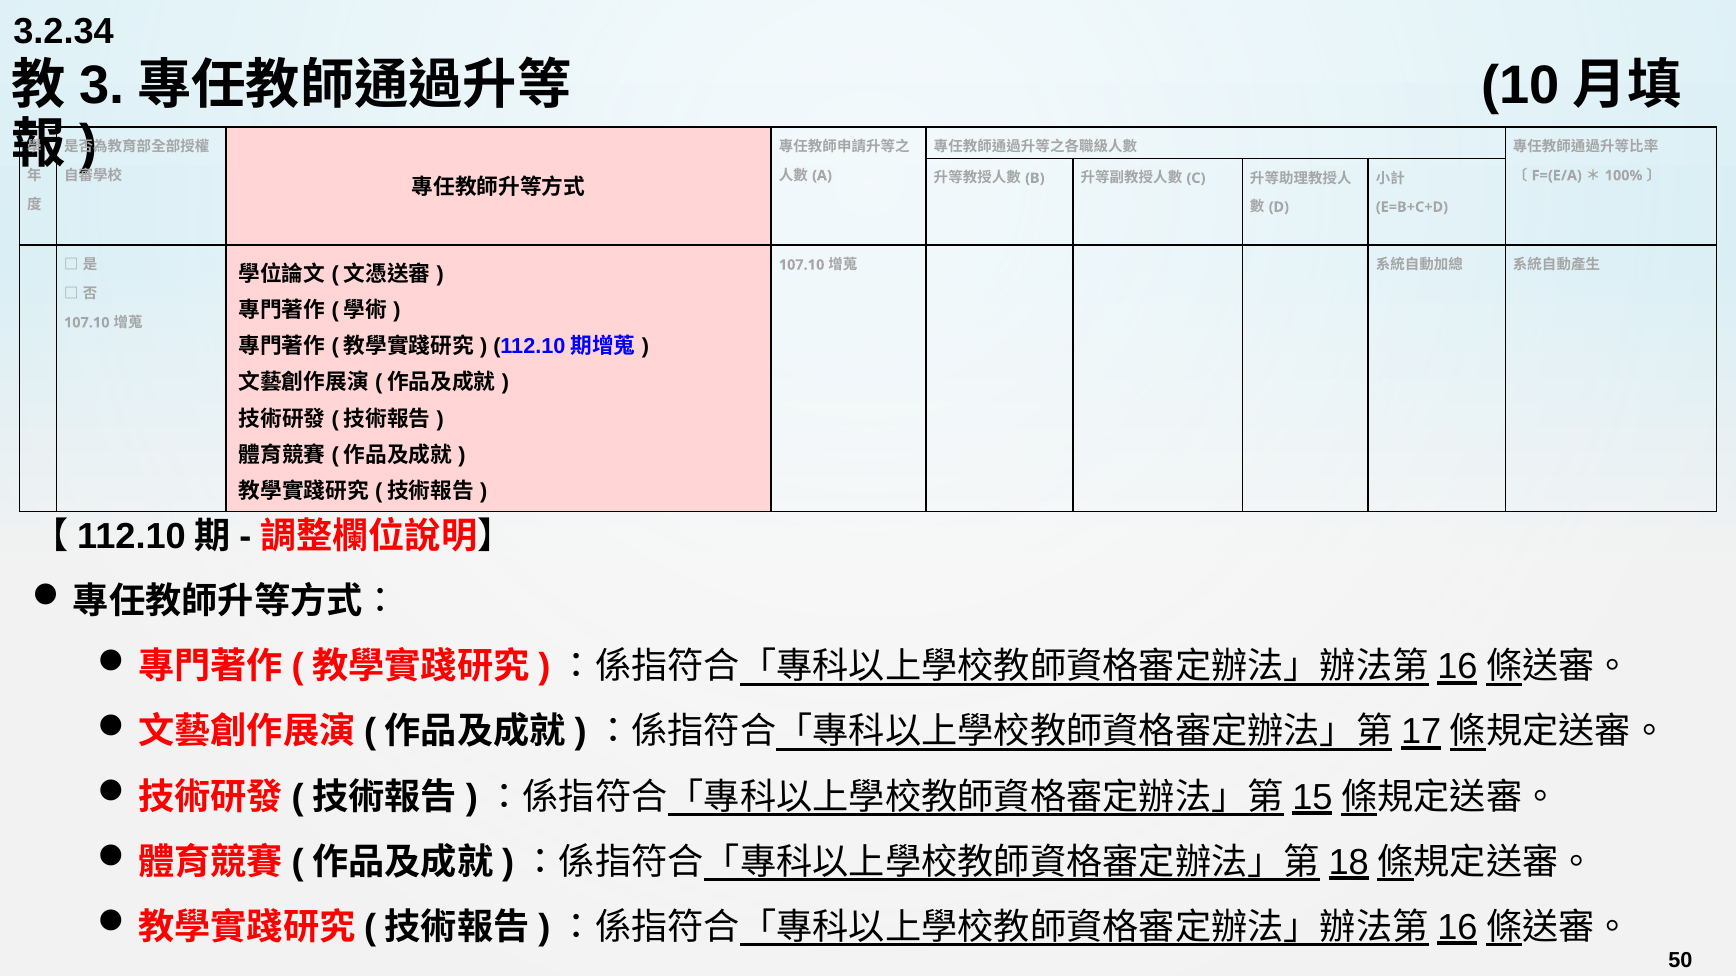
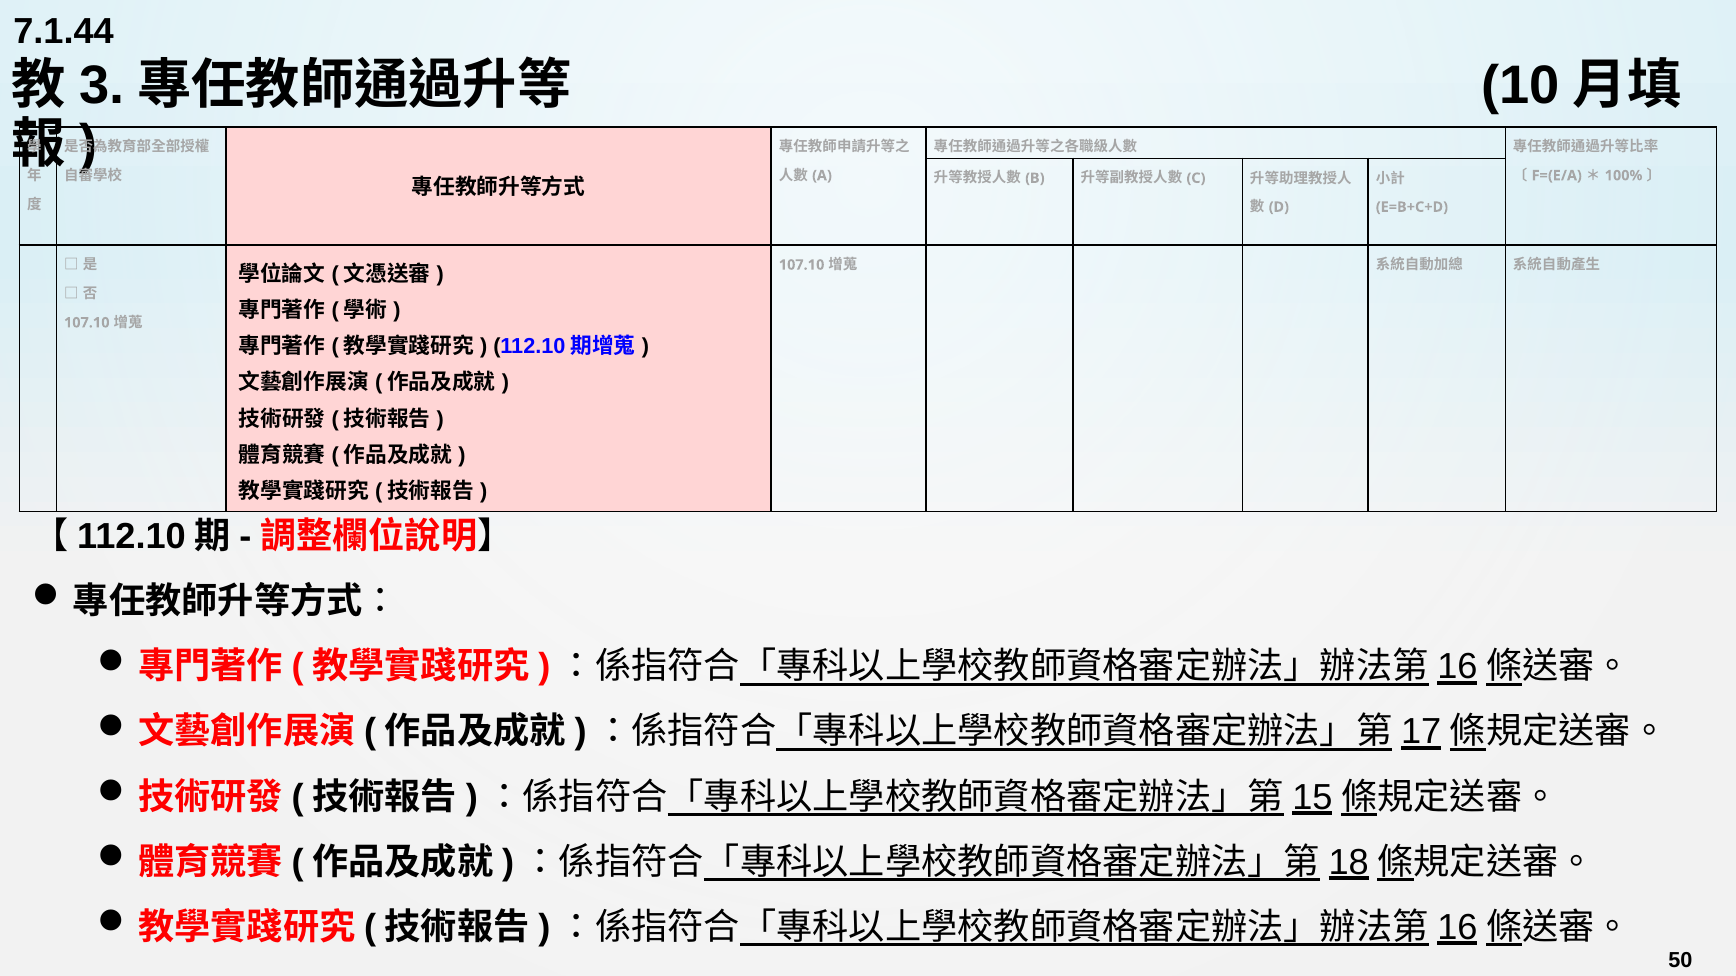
3.2.34: 3.2.34 -> 7.1.44
